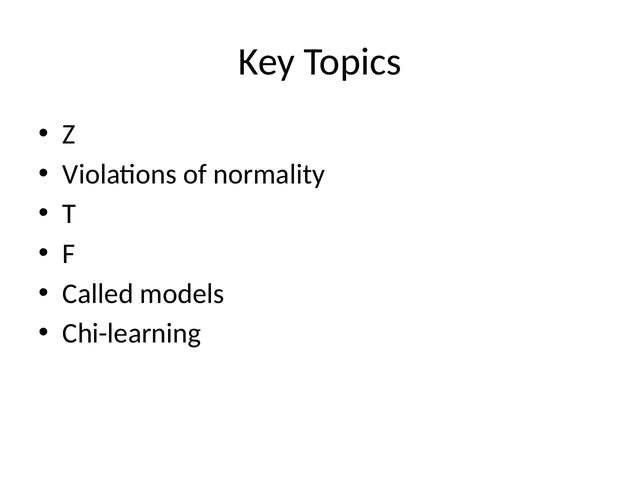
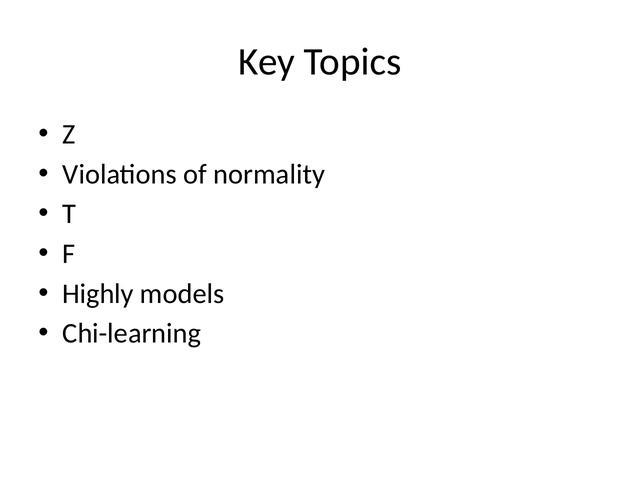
Called: Called -> Highly
